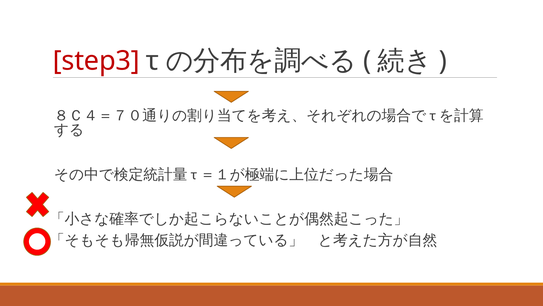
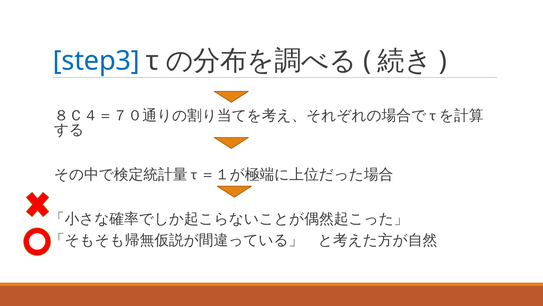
step3 colour: red -> blue
